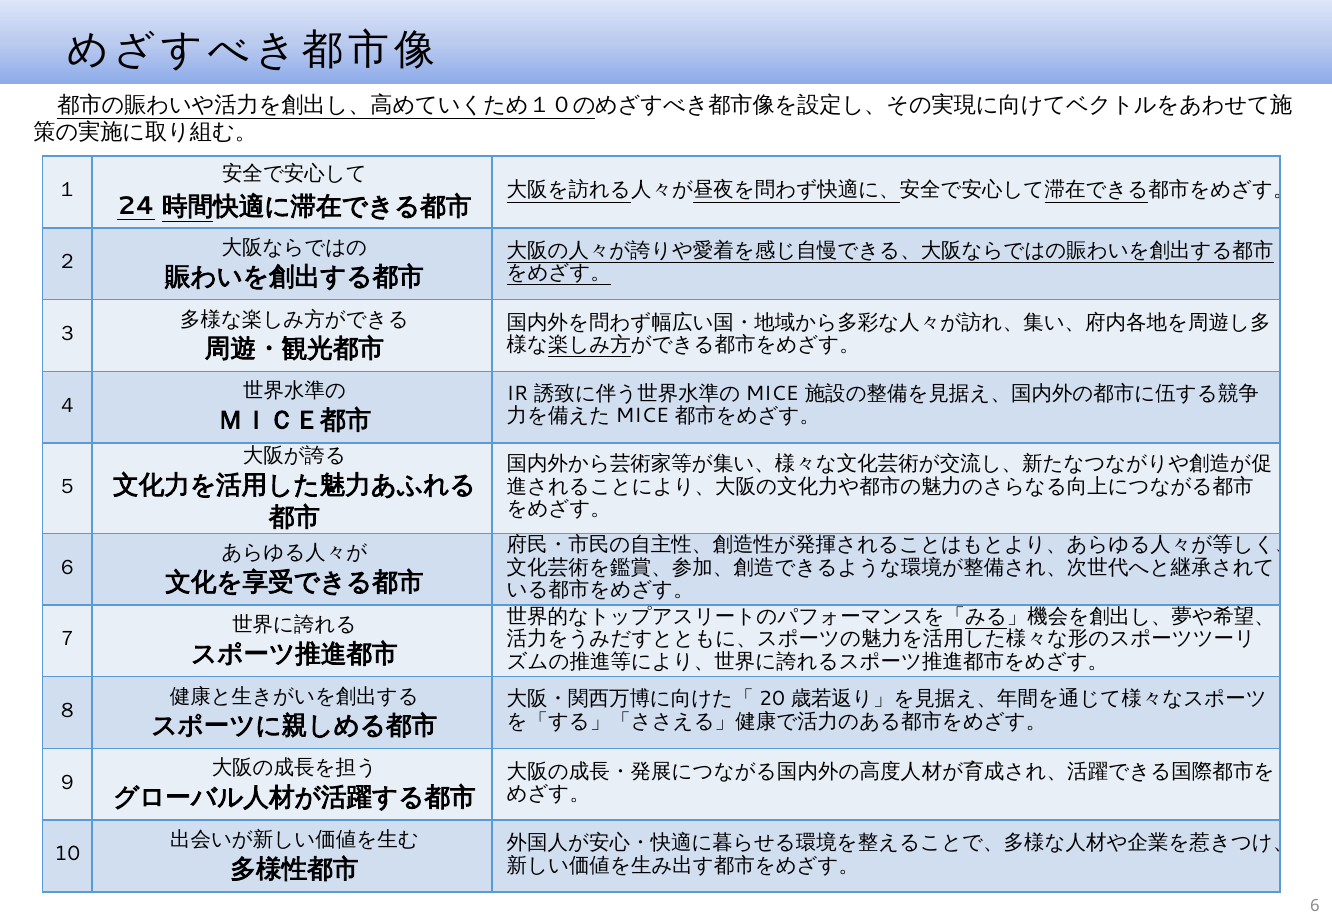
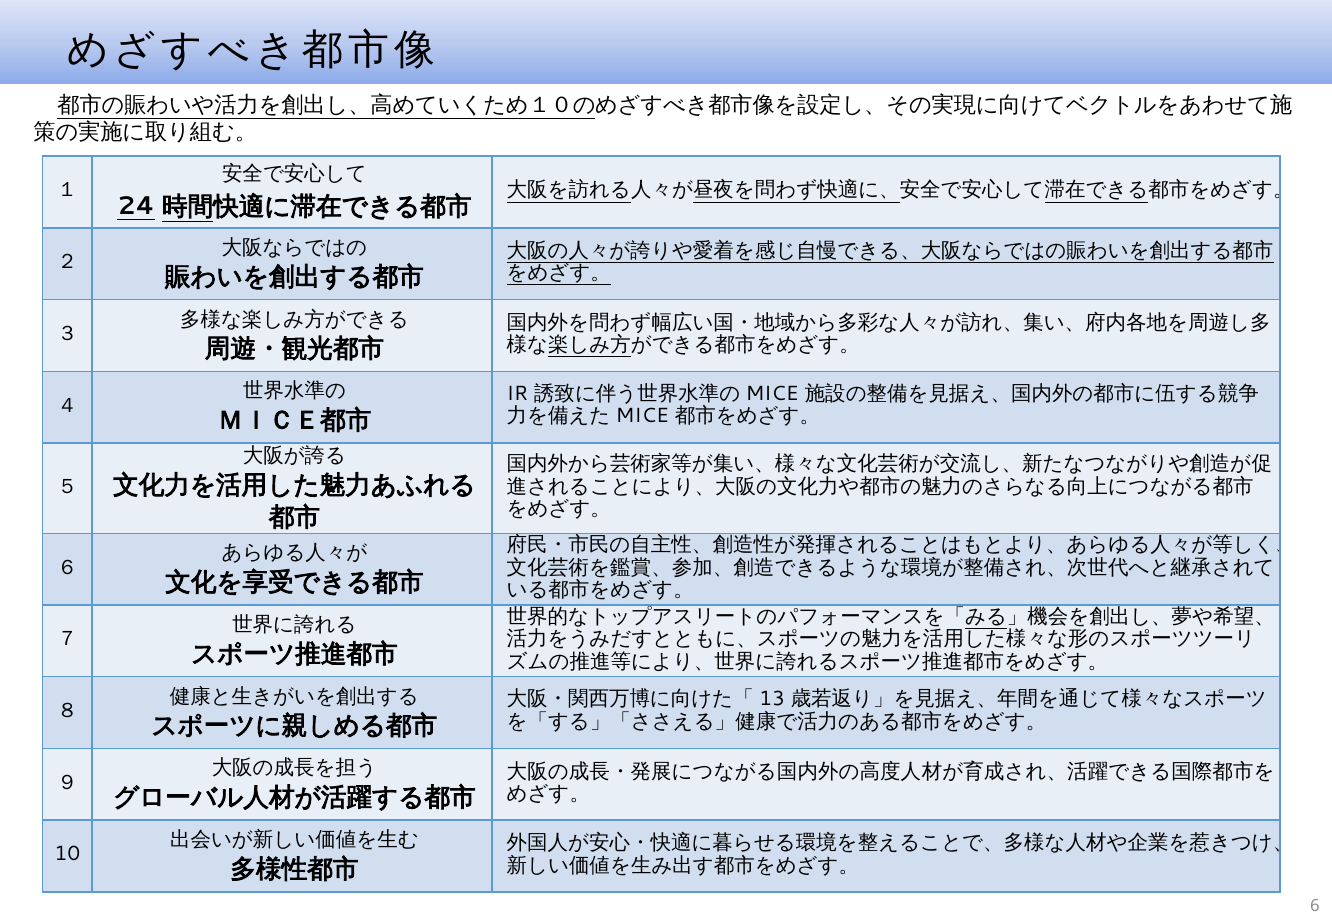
20: 20 -> 13
